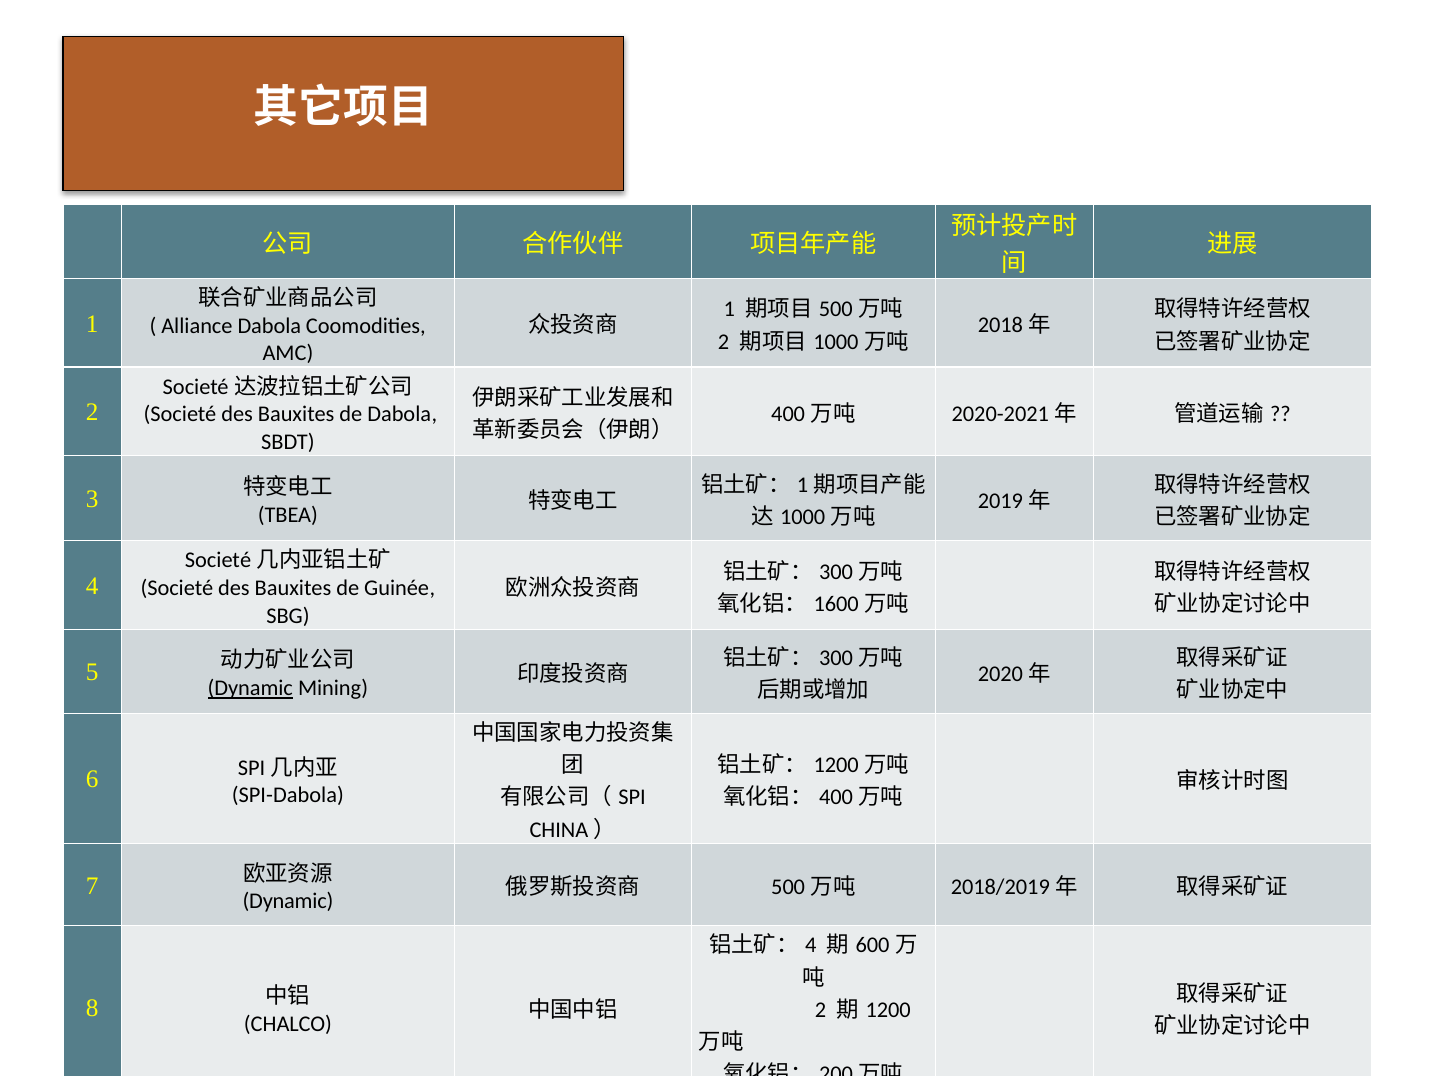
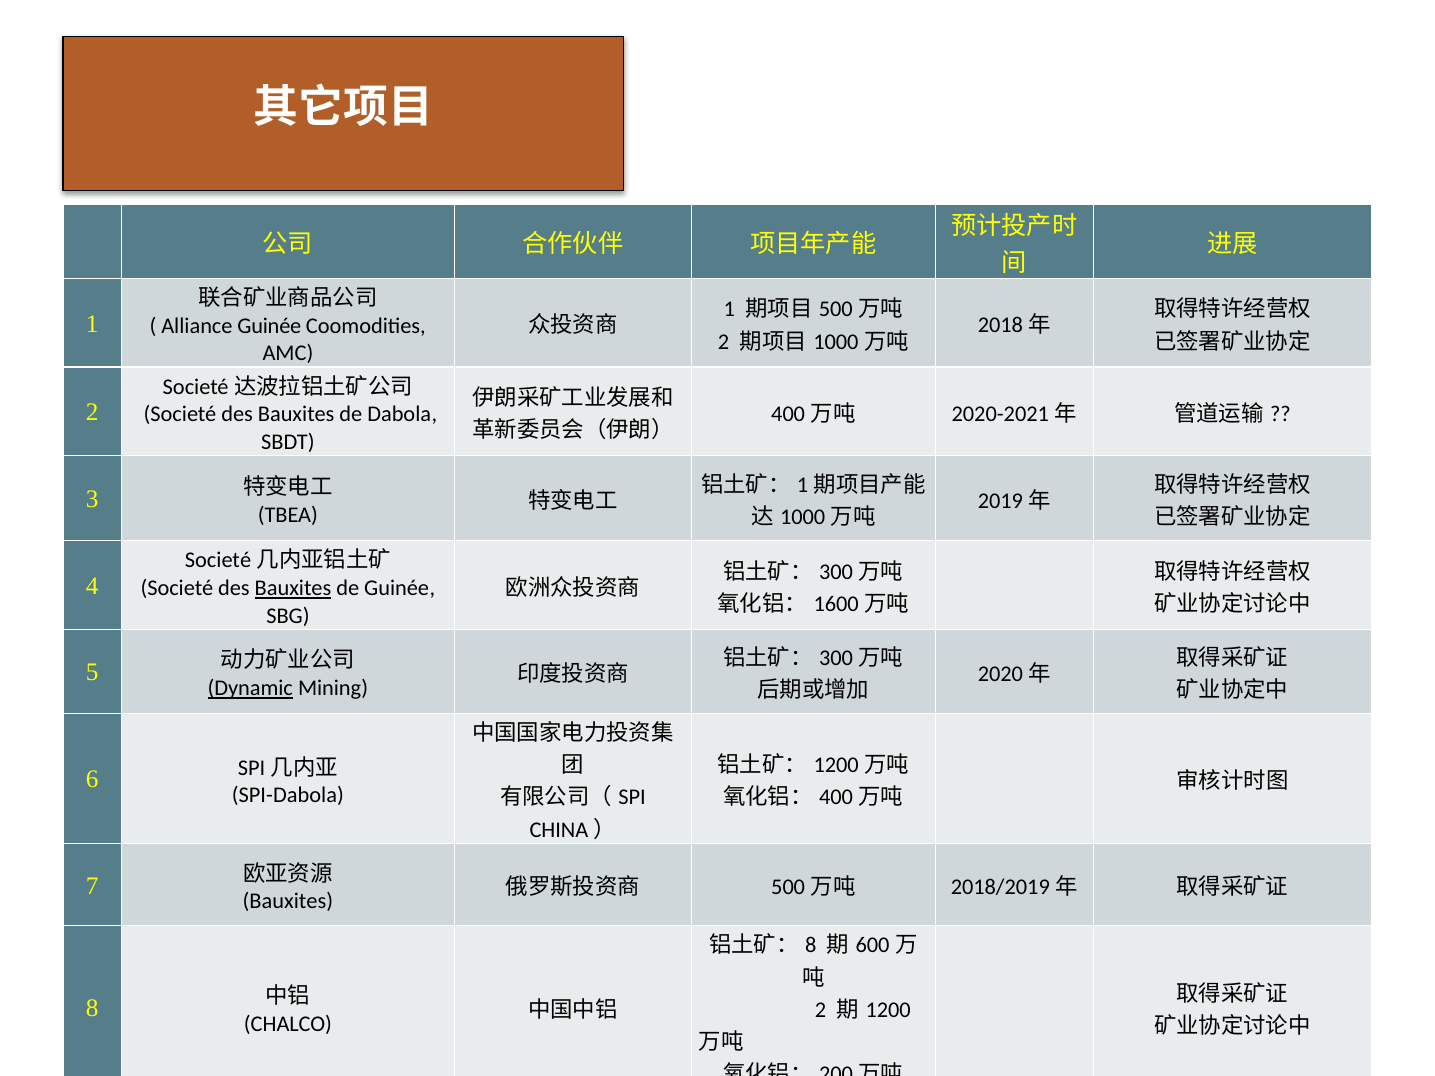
Alliance Dabola: Dabola -> Guinée
Bauxites at (293, 588) underline: none -> present
Dynamic at (288, 902): Dynamic -> Bauxites
4 at (811, 946): 4 -> 8
